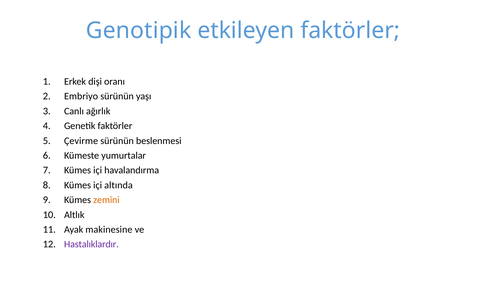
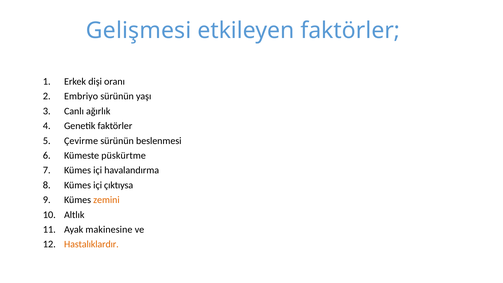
Genotipik: Genotipik -> Gelişmesi
yumurtalar: yumurtalar -> püskürtme
altında: altında -> çıktıysa
Hastalıklardır colour: purple -> orange
